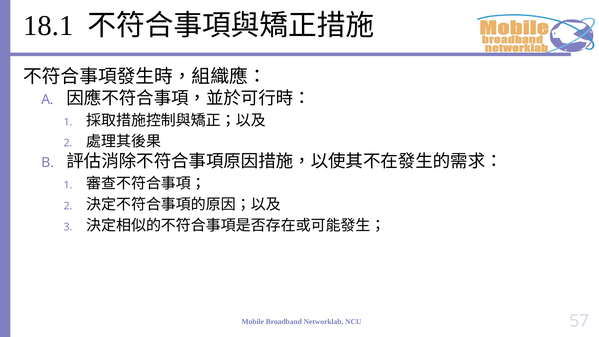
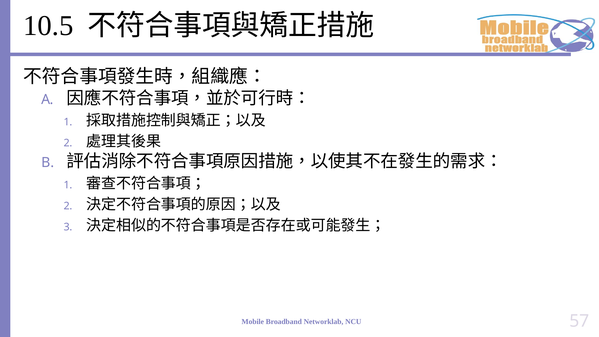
18.1: 18.1 -> 10.5
